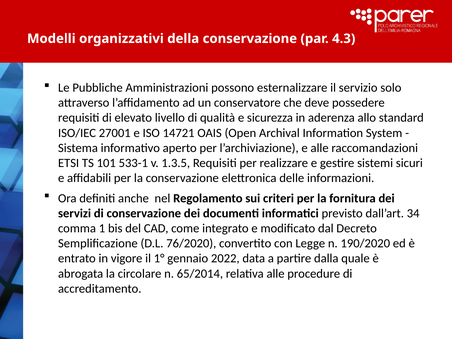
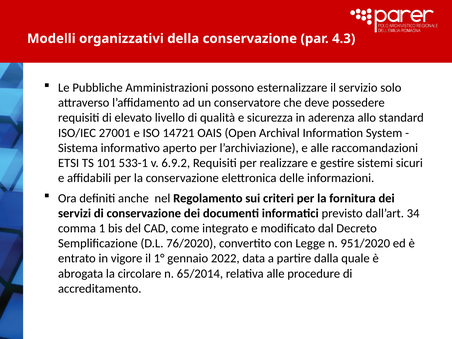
1.3.5: 1.3.5 -> 6.9.2
190/2020: 190/2020 -> 951/2020
